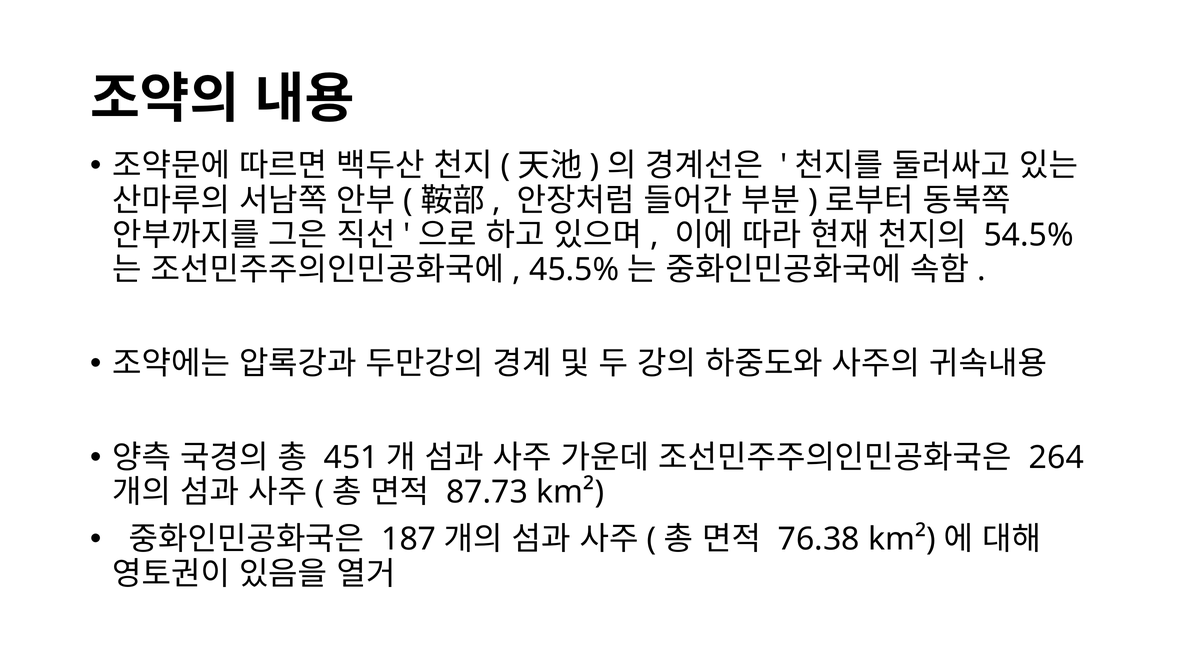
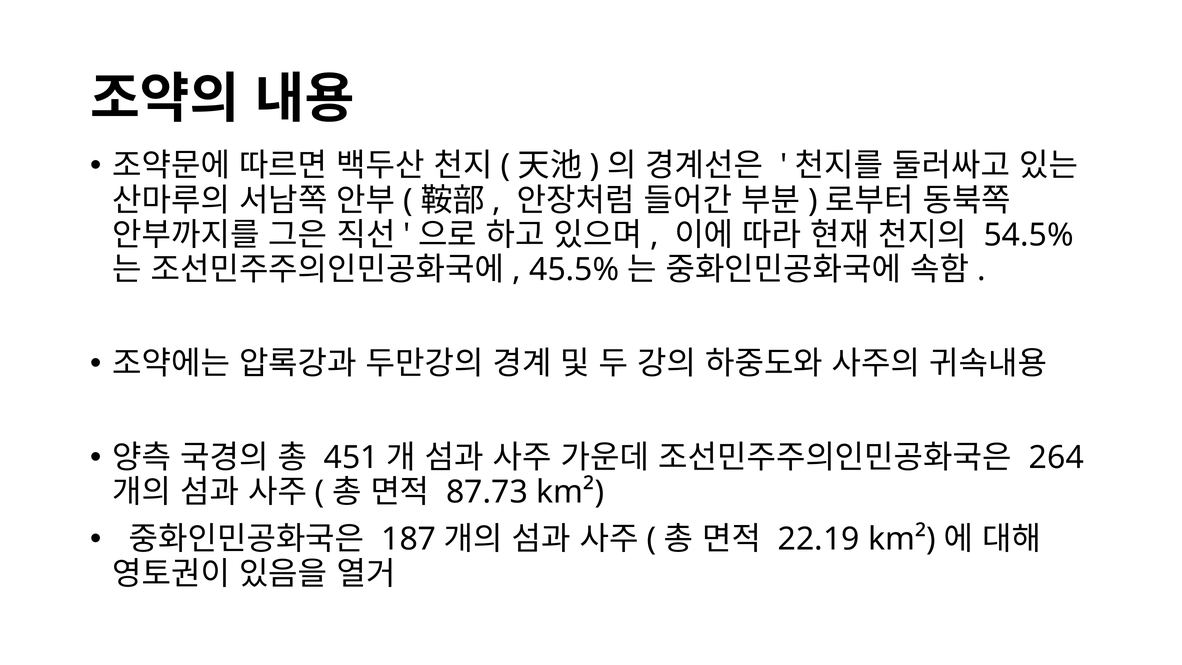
76.38: 76.38 -> 22.19
